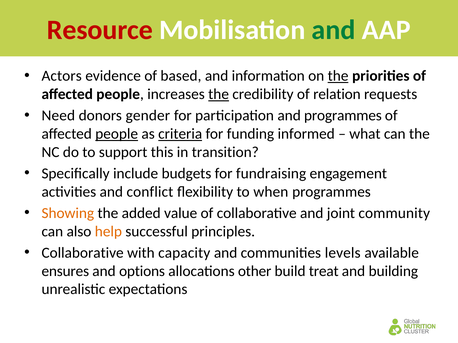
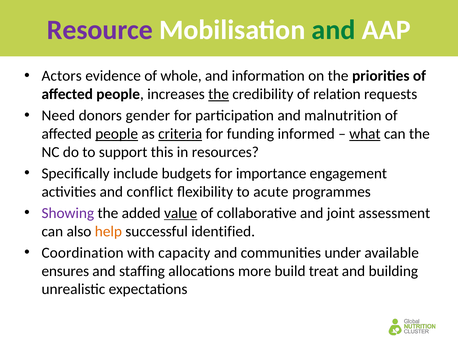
Resource colour: red -> purple
based: based -> whole
the at (338, 76) underline: present -> none
and programmes: programmes -> malnutrition
what underline: none -> present
transition: transition -> resources
fundraising: fundraising -> importance
when: when -> acute
Showing colour: orange -> purple
value underline: none -> present
community: community -> assessment
principles: principles -> identified
Collaborative at (83, 253): Collaborative -> Coordination
levels: levels -> under
options: options -> staffing
other: other -> more
